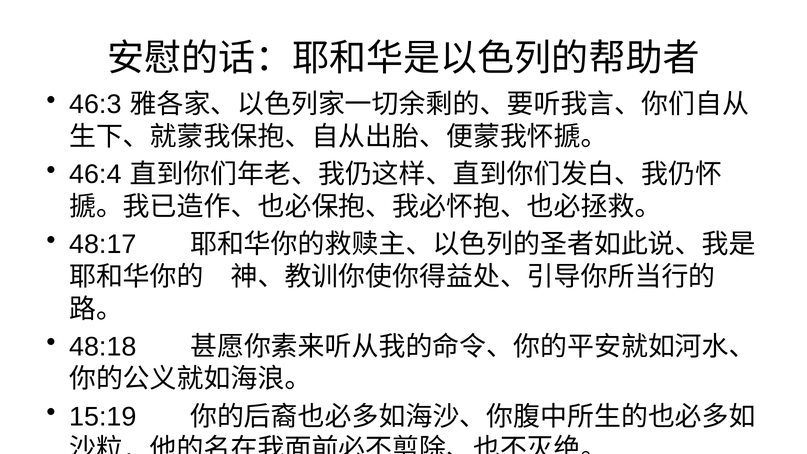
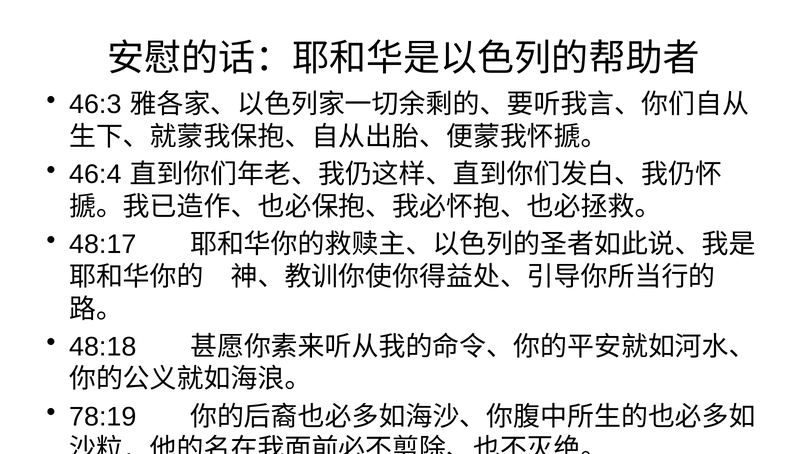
15:19: 15:19 -> 78:19
